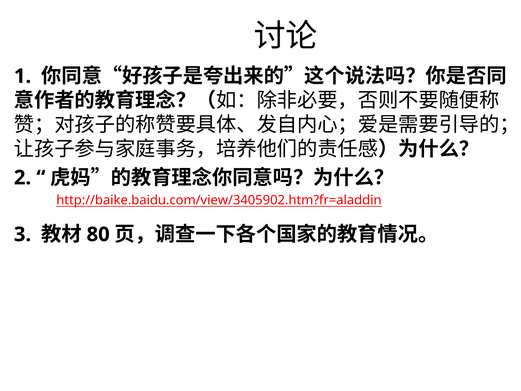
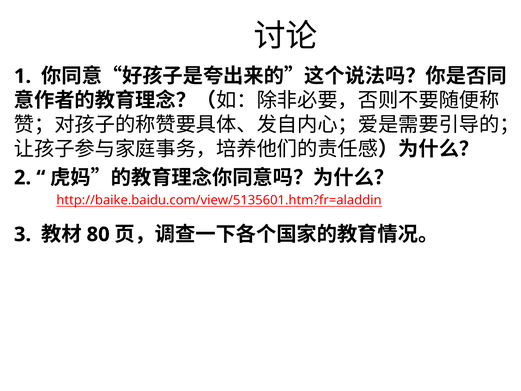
http://baike.baidu.com/view/3405902.htm?fr=aladdin: http://baike.baidu.com/view/3405902.htm?fr=aladdin -> http://baike.baidu.com/view/5135601.htm?fr=aladdin
